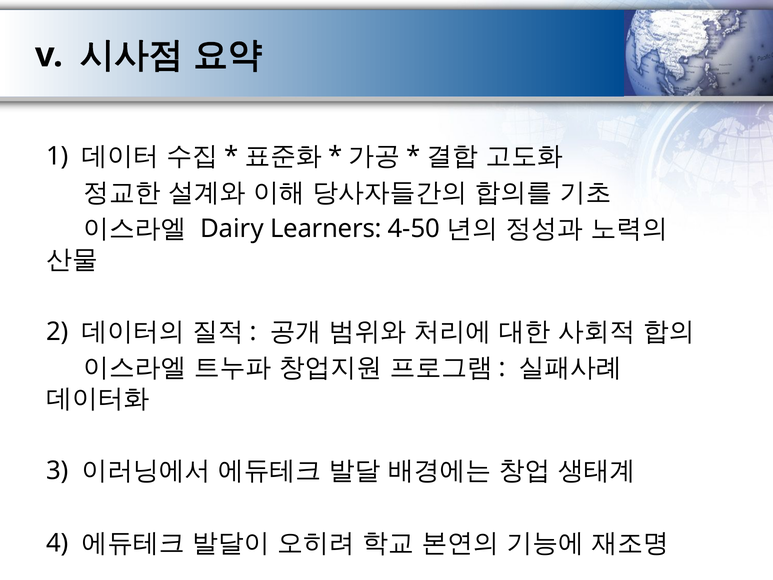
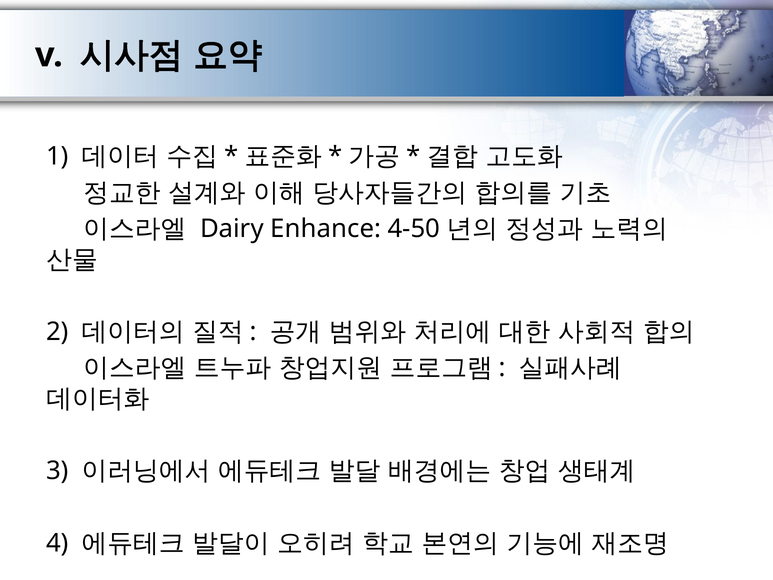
Learners: Learners -> Enhance
